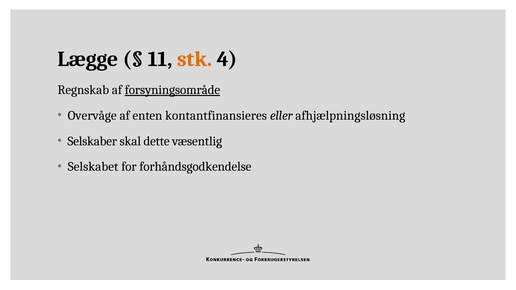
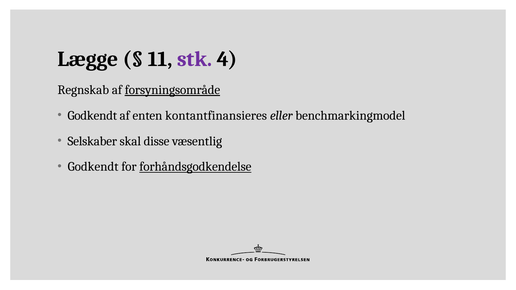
stk colour: orange -> purple
Overvåge at (92, 116): Overvåge -> Godkendt
afhjælpningsløsning: afhjælpningsløsning -> benchmarkingmodel
dette: dette -> disse
Selskabet at (93, 167): Selskabet -> Godkendt
forhåndsgodkendelse underline: none -> present
